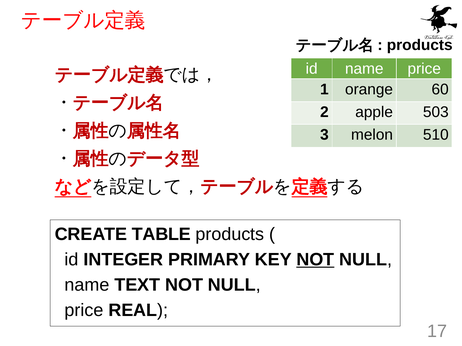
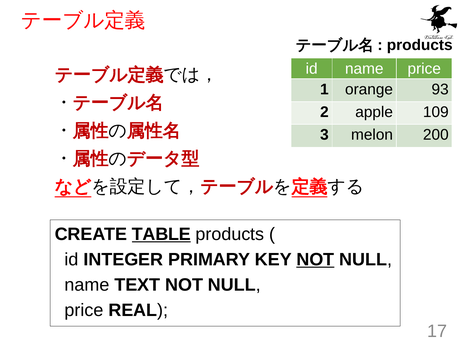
60: 60 -> 93
503: 503 -> 109
510: 510 -> 200
TABLE underline: none -> present
